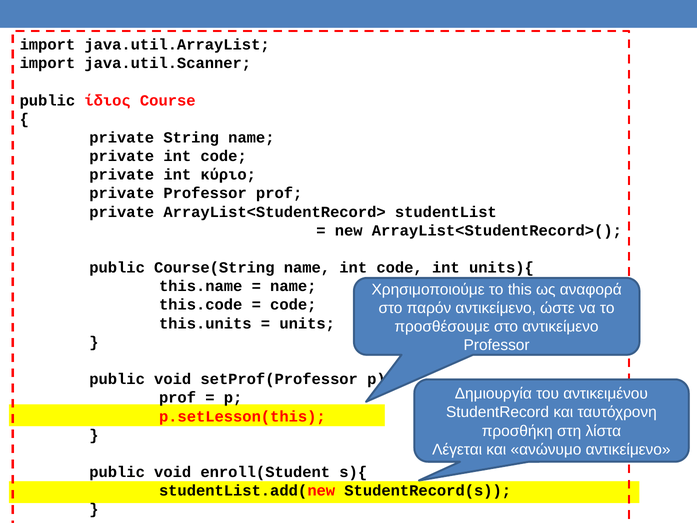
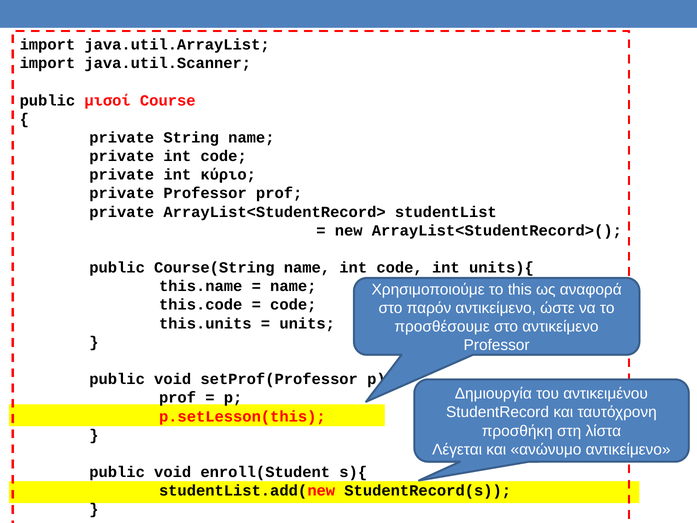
ίδιος: ίδιος -> μισοί
